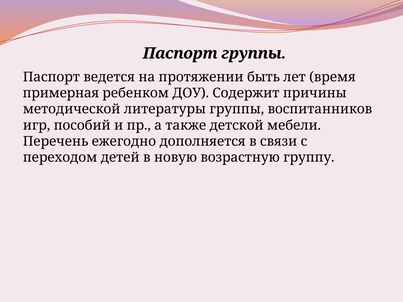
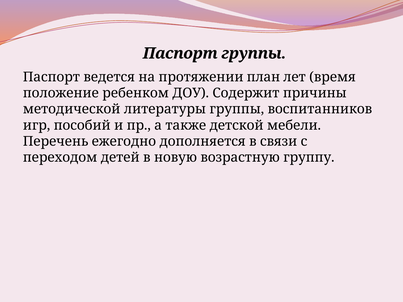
быть: быть -> план
примерная: примерная -> положение
